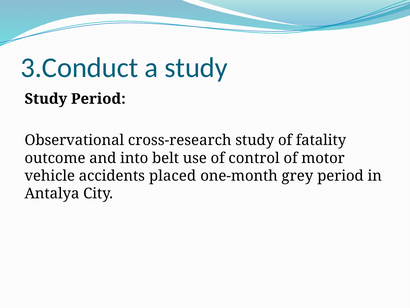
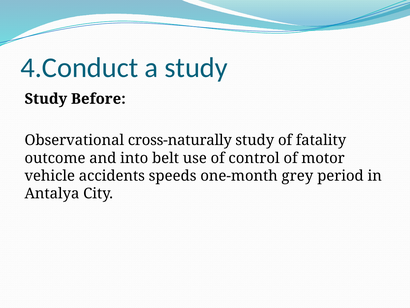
3.Conduct: 3.Conduct -> 4.Conduct
Study Period: Period -> Before
cross-research: cross-research -> cross-naturally
placed: placed -> speeds
